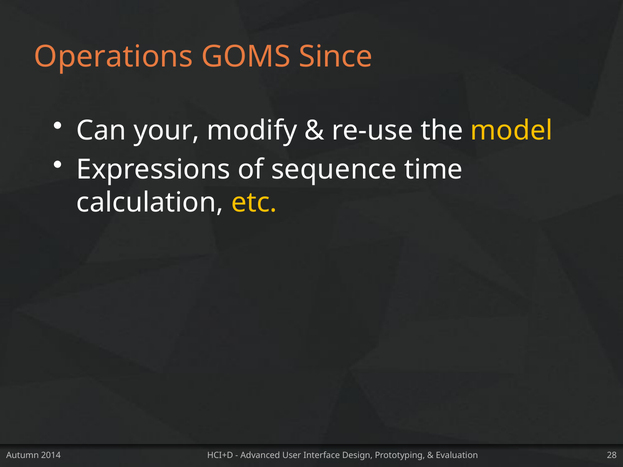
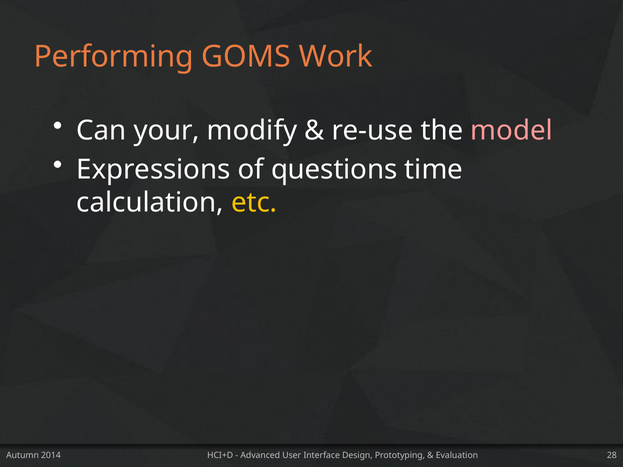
Operations: Operations -> Performing
Since: Since -> Work
model colour: yellow -> pink
sequence: sequence -> questions
